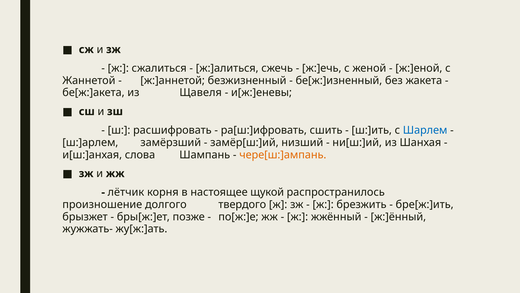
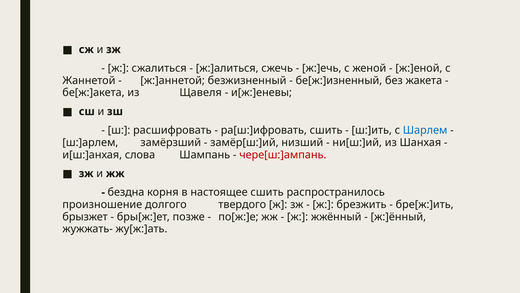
чере[ш:]ампань colour: orange -> red
лётчик: лётчик -> бездна
настоящее щукой: щукой -> сшить
